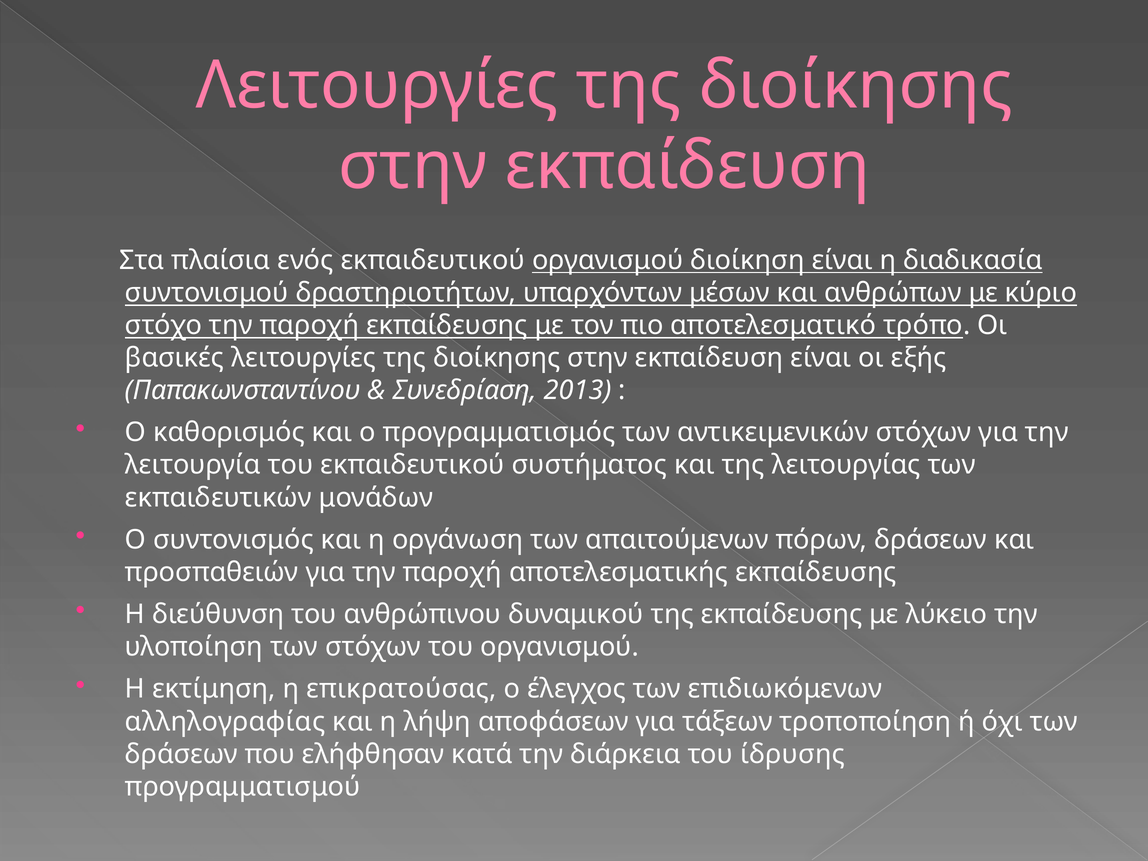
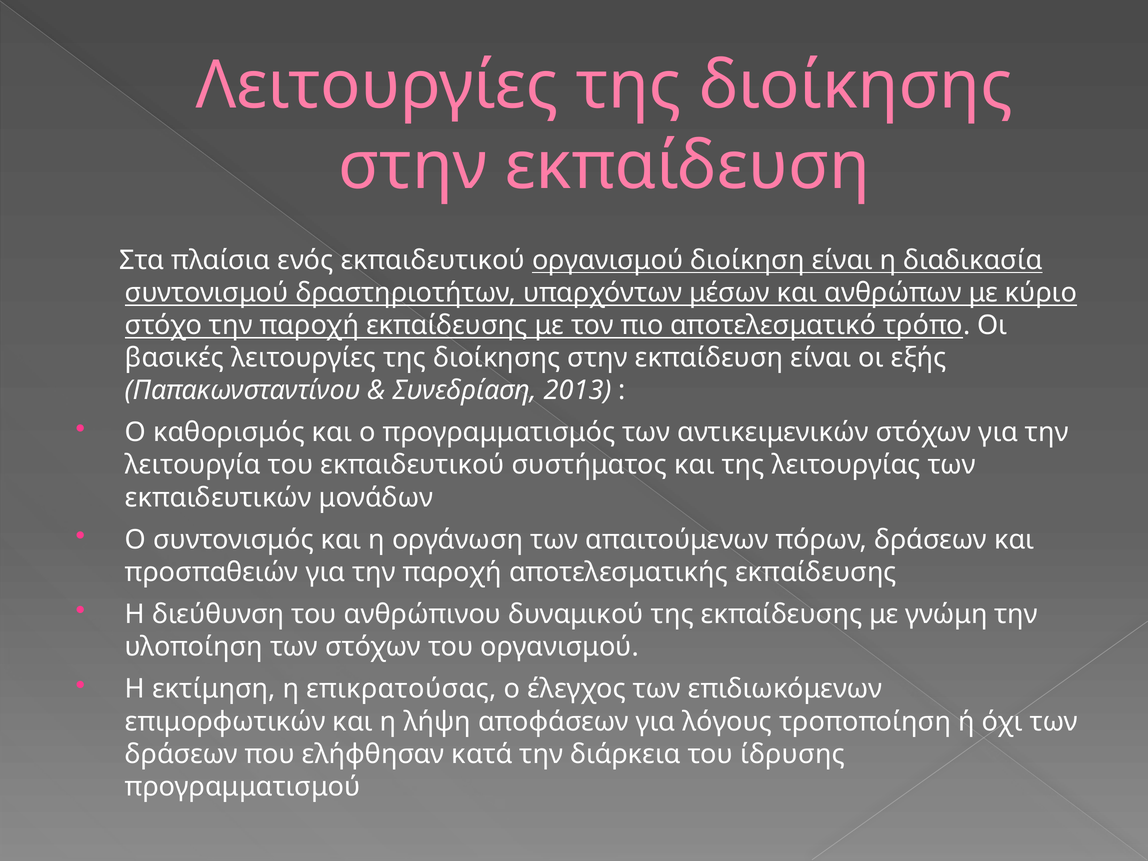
λύκειο: λύκειο -> γνώμη
αλληλογραφίας: αλληλογραφίας -> επιμορφωτικών
τάξεων: τάξεων -> λόγους
